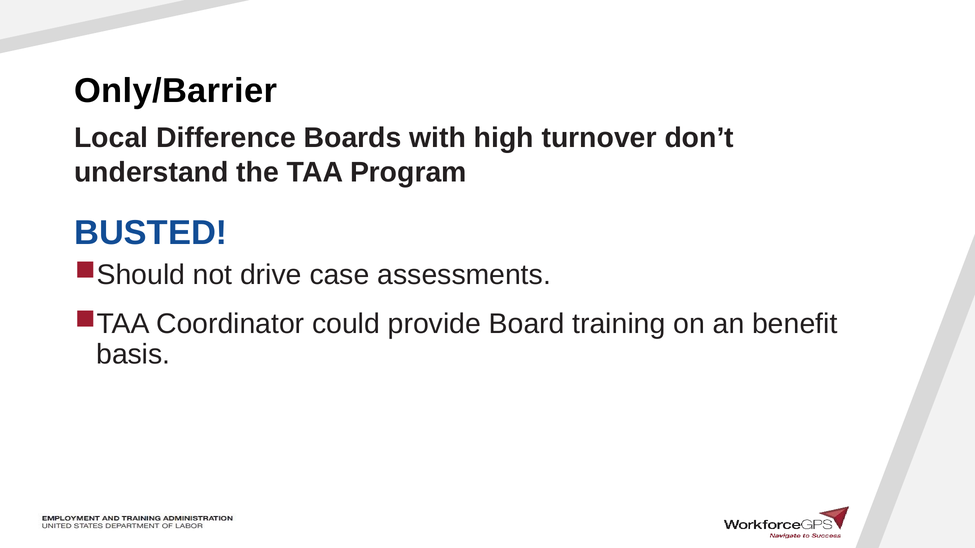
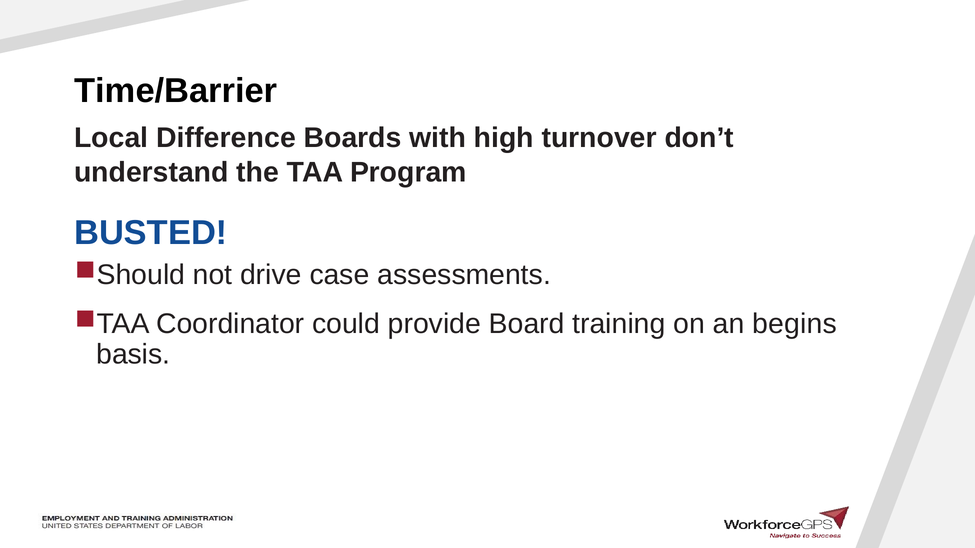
Only/Barrier: Only/Barrier -> Time/Barrier
benefit: benefit -> begins
